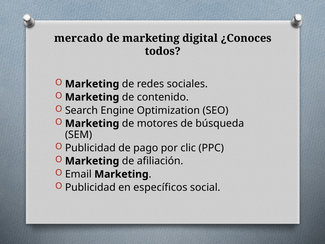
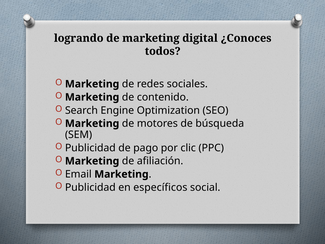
mercado: mercado -> logrando
